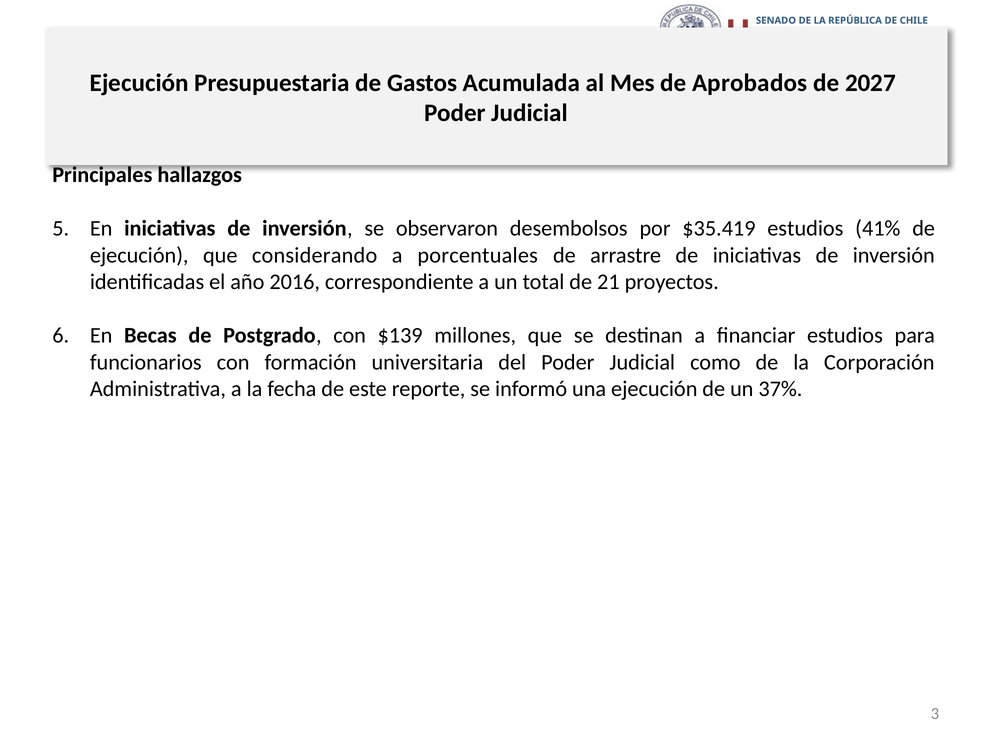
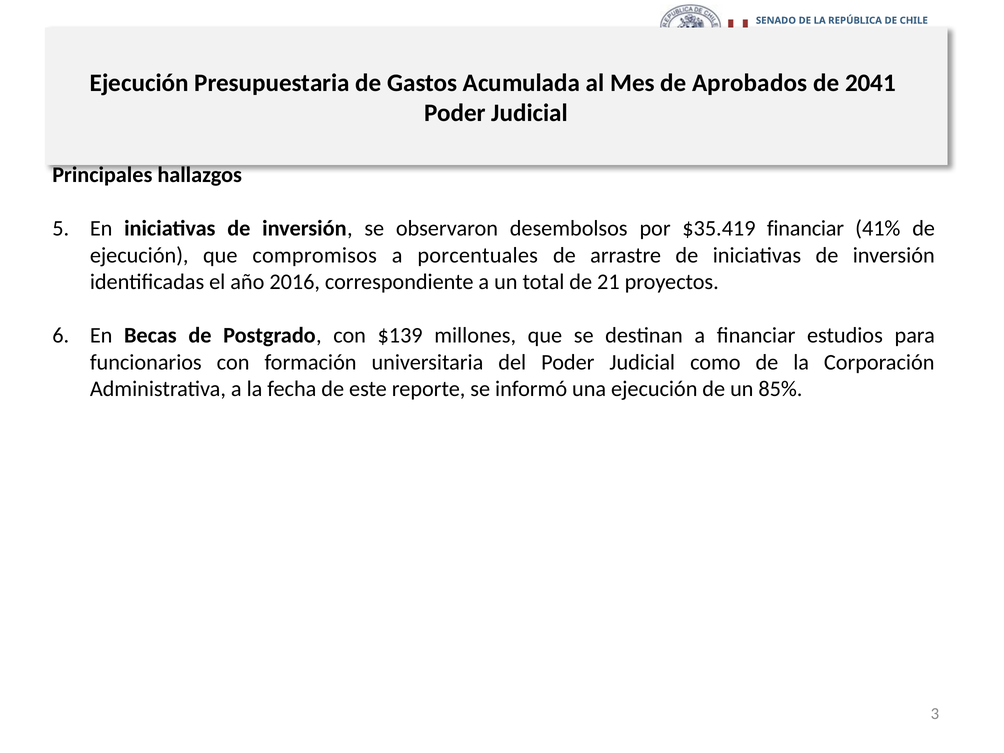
2027: 2027 -> 2041
$35.419 estudios: estudios -> financiar
considerando: considerando -> compromisos
37%: 37% -> 85%
